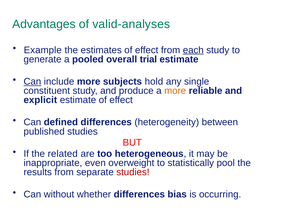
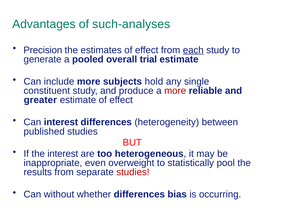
valid-analyses: valid-analyses -> such-analyses
Example: Example -> Precision
Can at (32, 82) underline: present -> none
more at (175, 91) colour: orange -> red
explicit: explicit -> greater
Can defined: defined -> interest
the related: related -> interest
